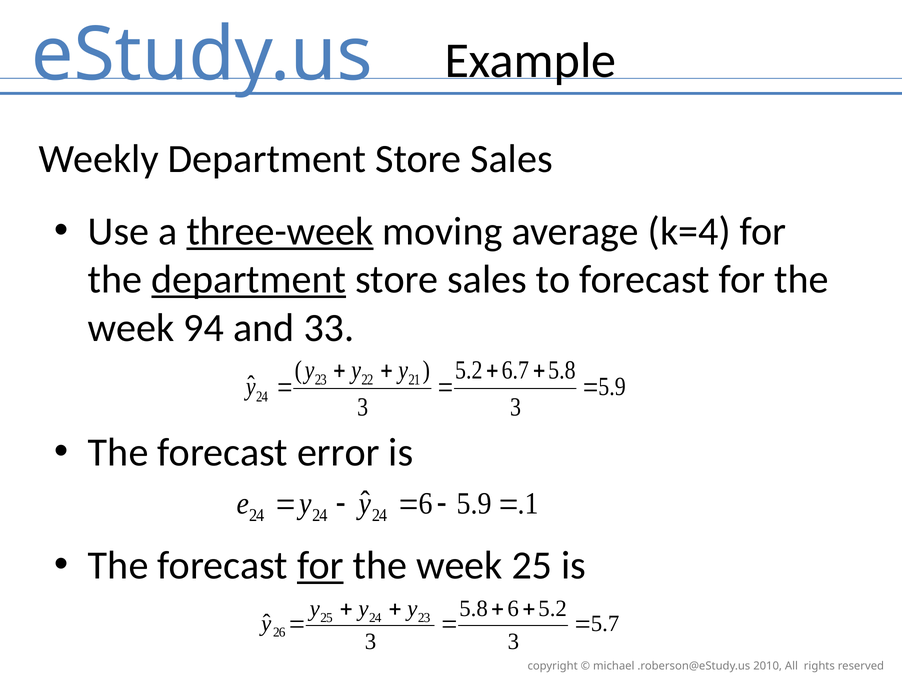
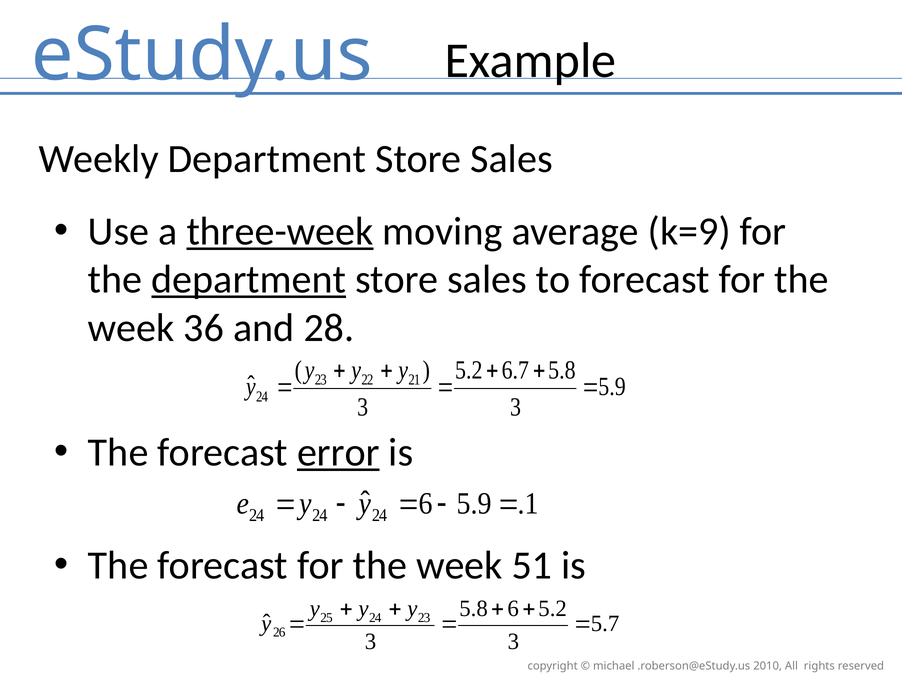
k=4: k=4 -> k=9
94: 94 -> 36
33: 33 -> 28
error underline: none -> present
for at (320, 565) underline: present -> none
week 25: 25 -> 51
